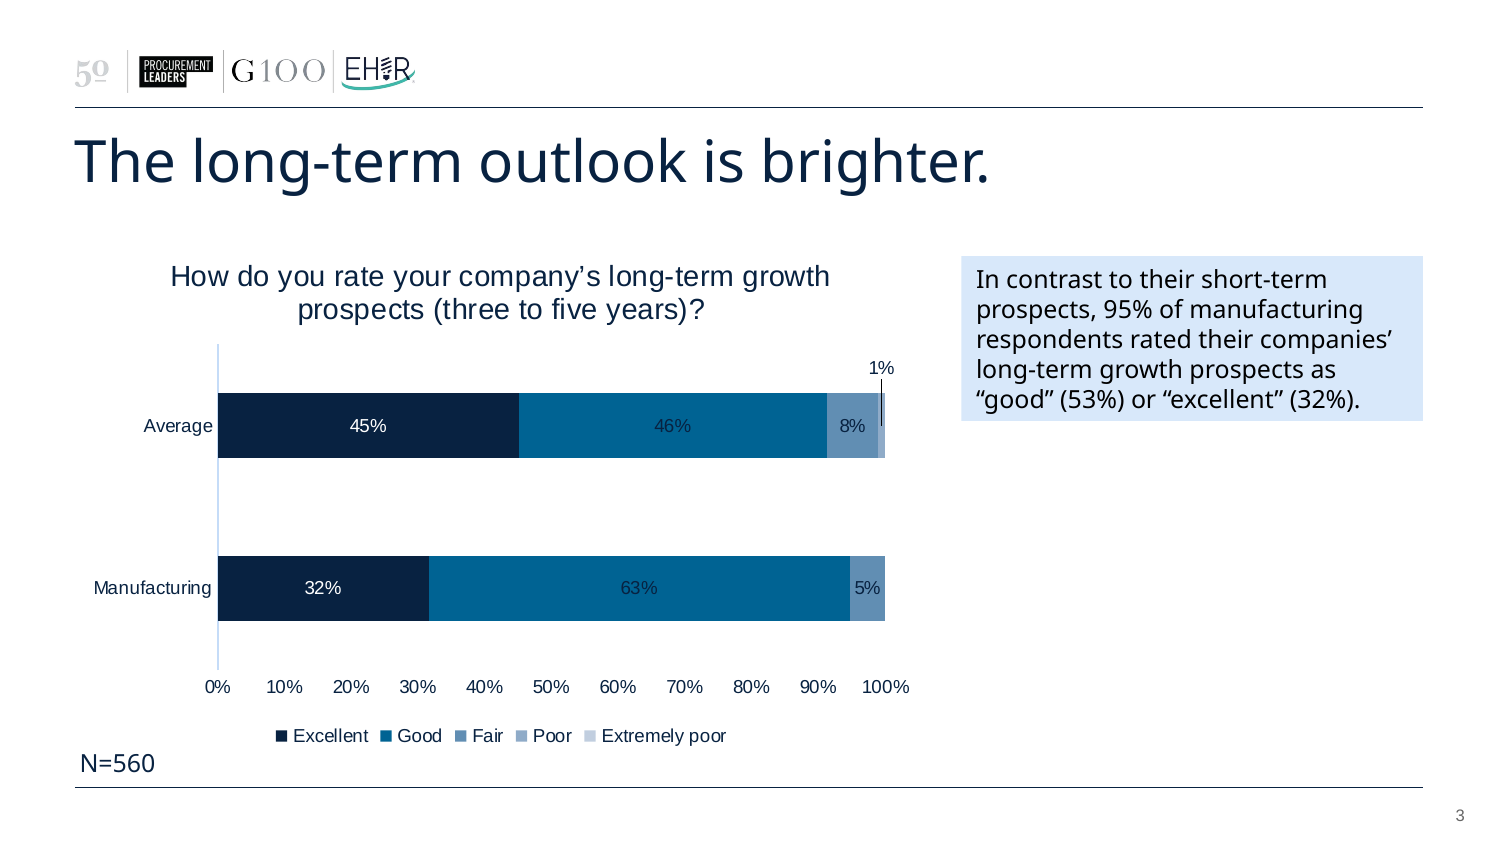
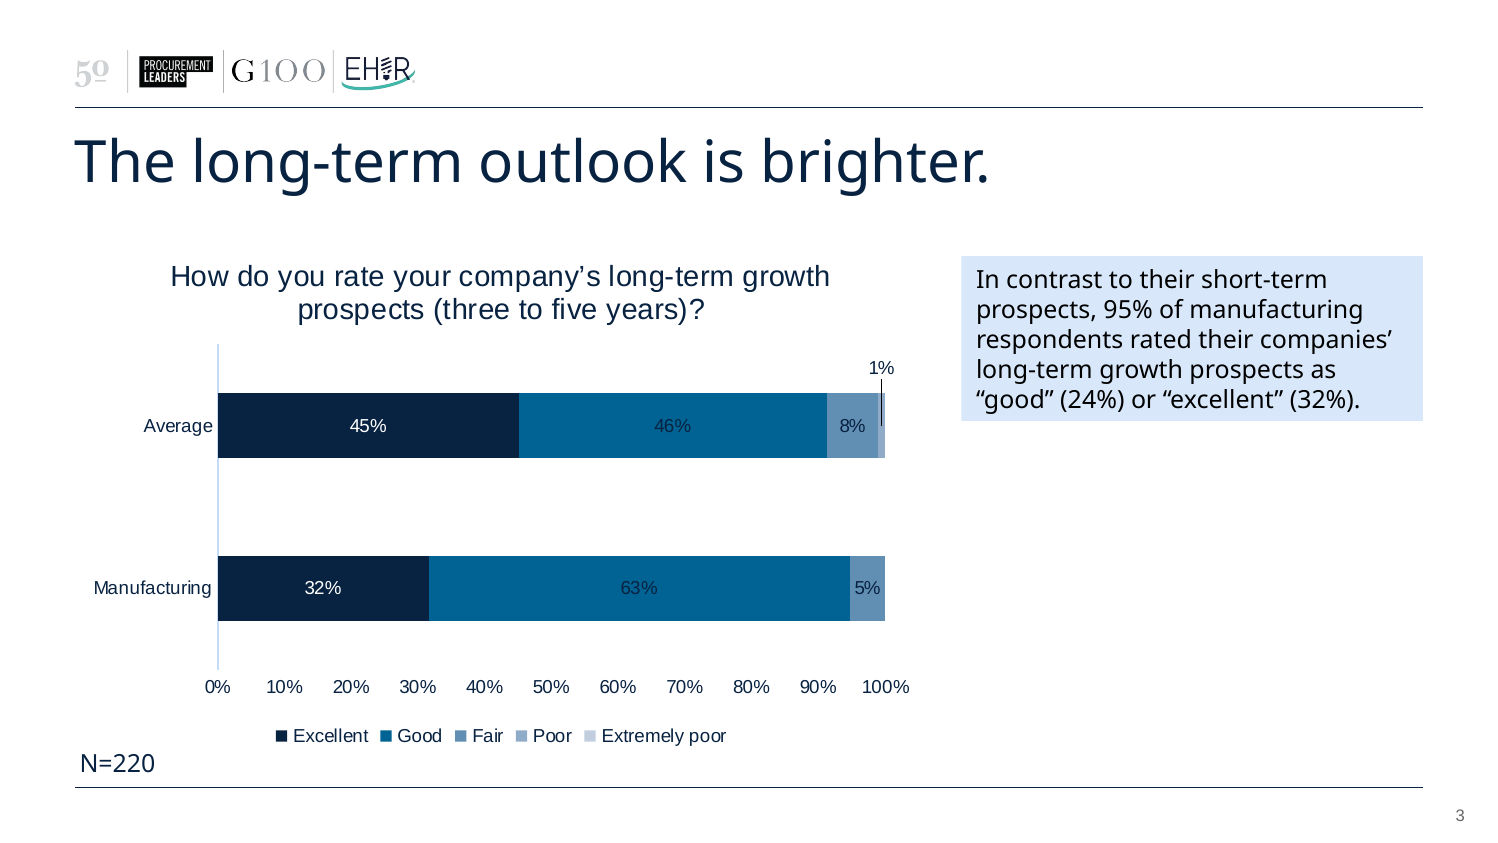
53%: 53% -> 24%
N=560: N=560 -> N=220
